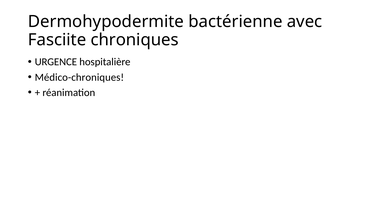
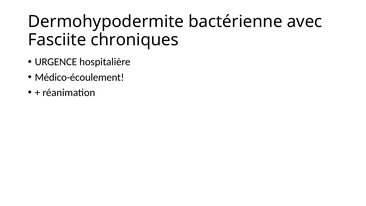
Médico-chroniques: Médico-chroniques -> Médico-écoulement
